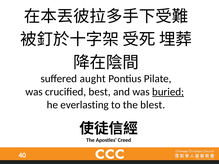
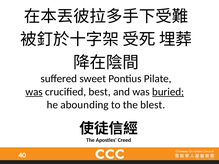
aught: aught -> sweet
was at (34, 92) underline: none -> present
everlasting: everlasting -> abounding
